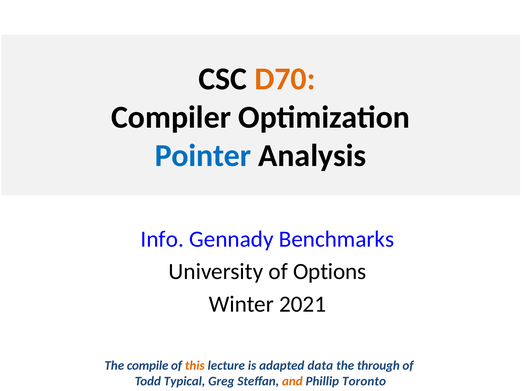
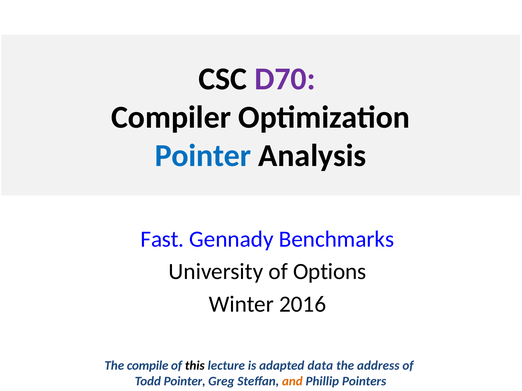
D70 colour: orange -> purple
Info: Info -> Fast
2021: 2021 -> 2016
this colour: orange -> black
through: through -> address
Todd Typical: Typical -> Pointer
Toronto: Toronto -> Pointers
